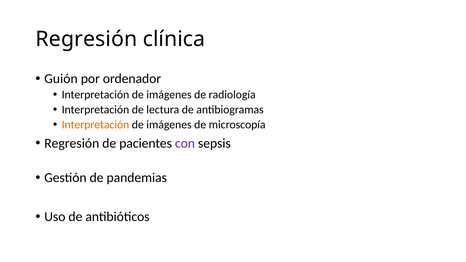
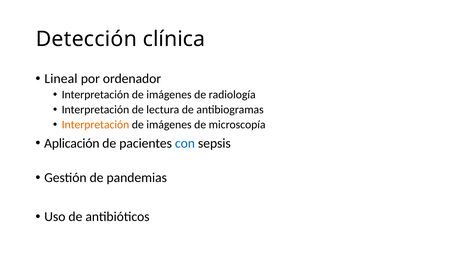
Regresión at (86, 39): Regresión -> Detección
Guión: Guión -> Lineal
Regresión at (72, 143): Regresión -> Aplicación
con colour: purple -> blue
